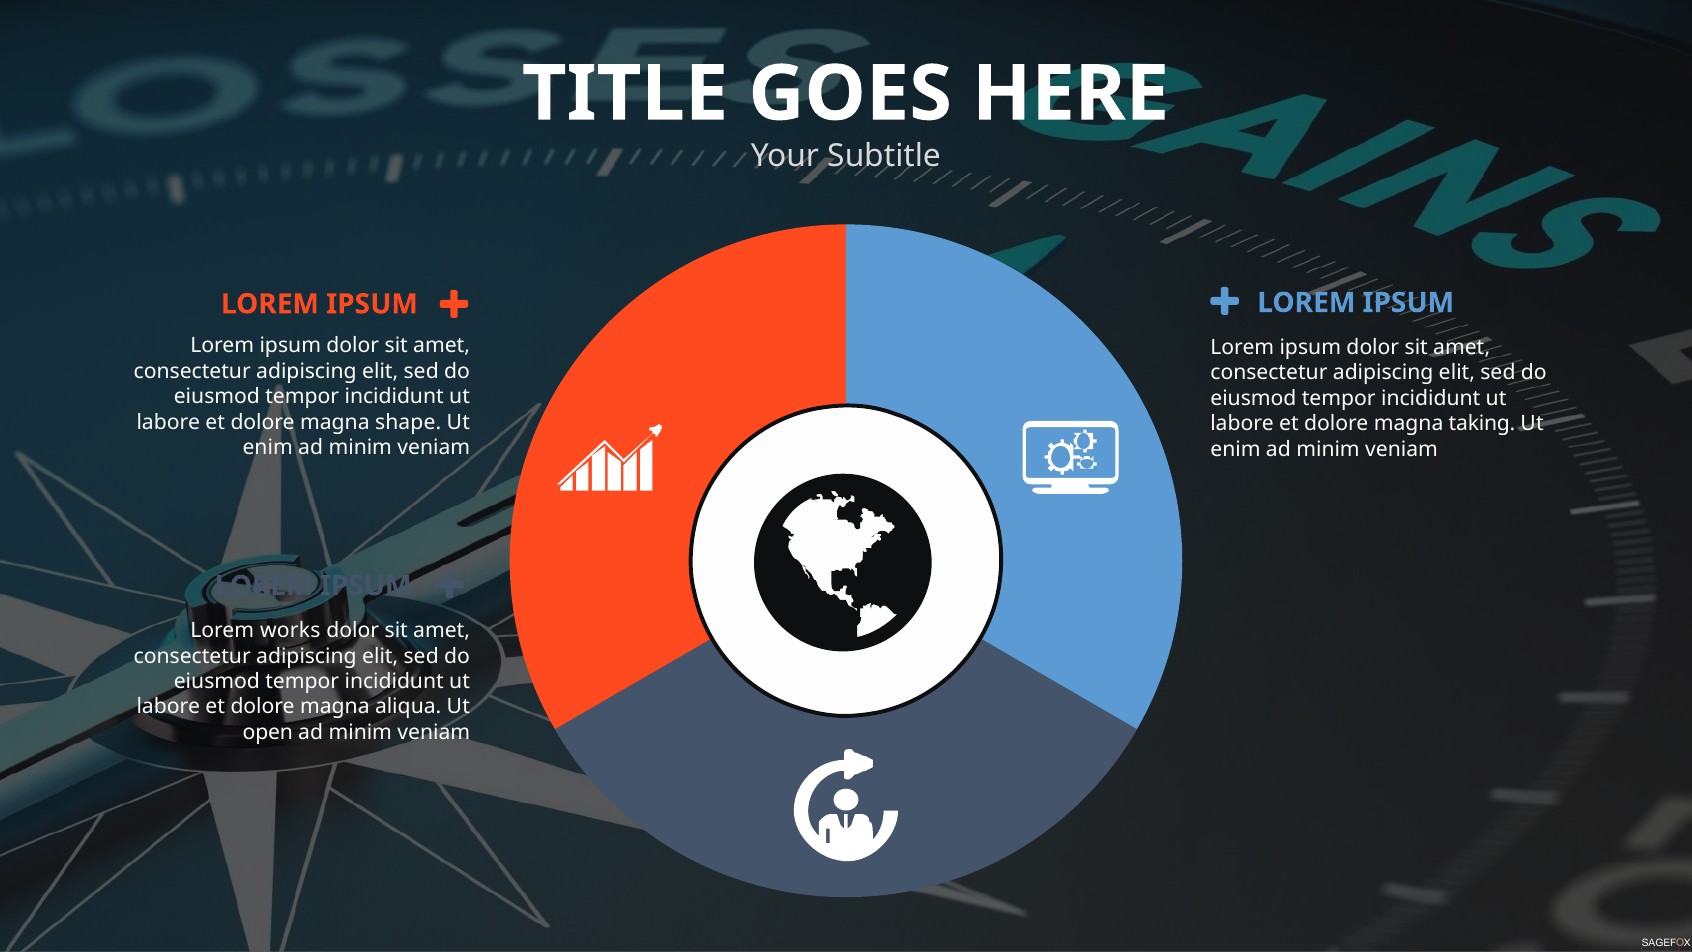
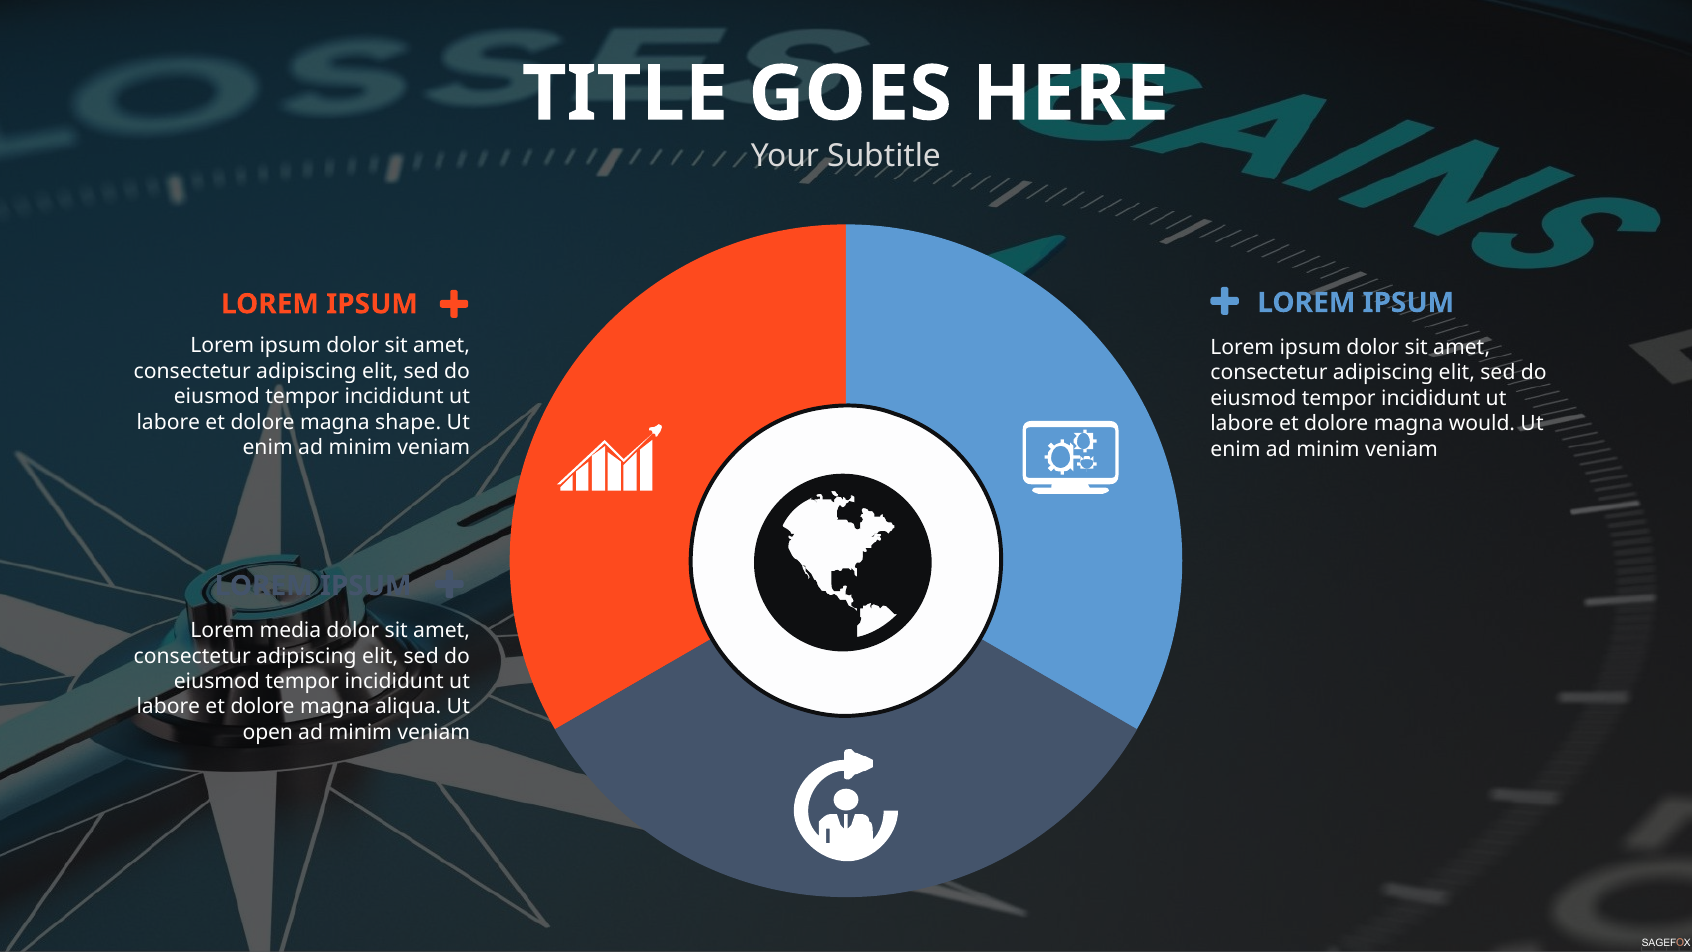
taking: taking -> would
works: works -> media
